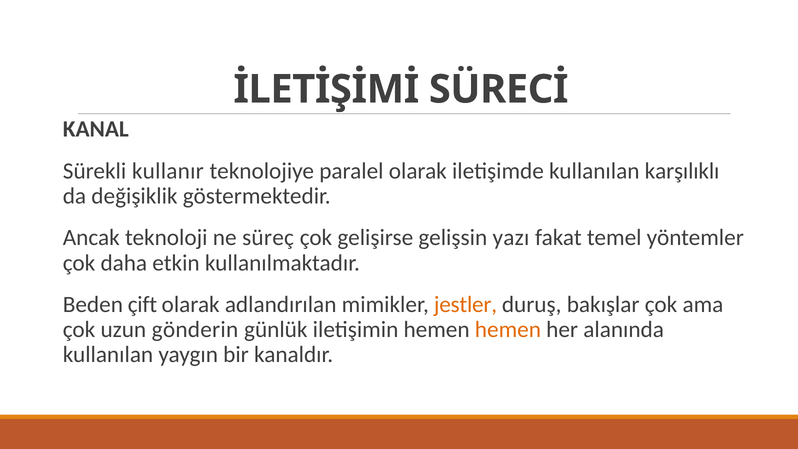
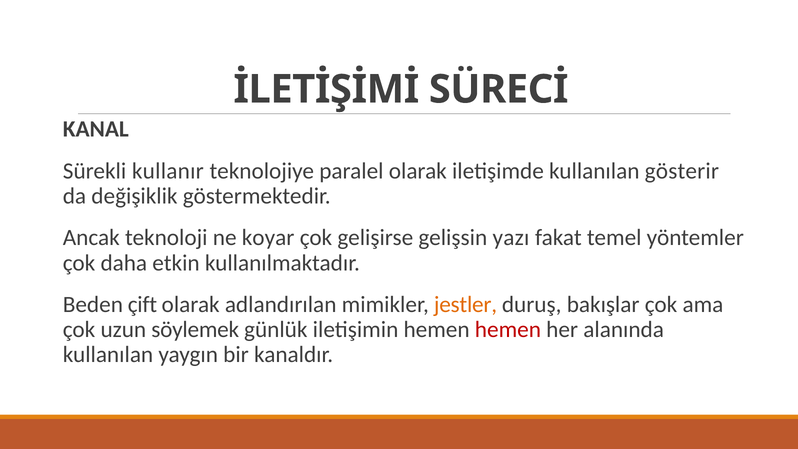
karşılıklı: karşılıklı -> gösterir
süreç: süreç -> koyar
gönderin: gönderin -> söylemek
hemen at (508, 330) colour: orange -> red
